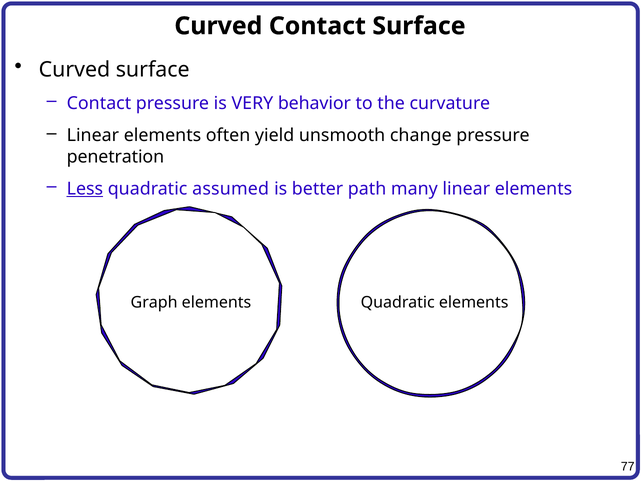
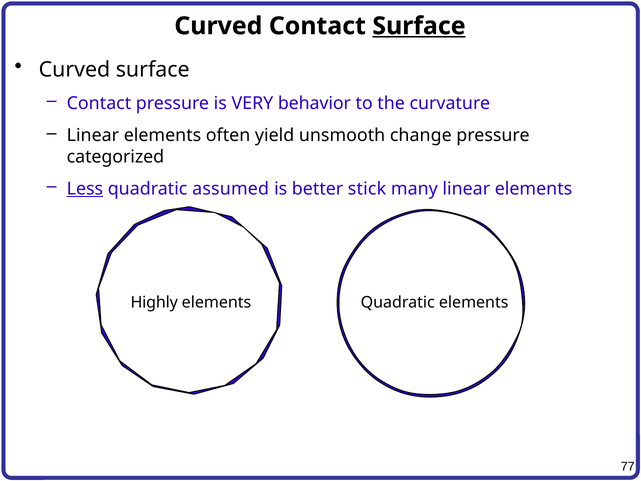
Surface at (419, 26) underline: none -> present
penetration: penetration -> categorized
path: path -> stick
Graph: Graph -> Highly
